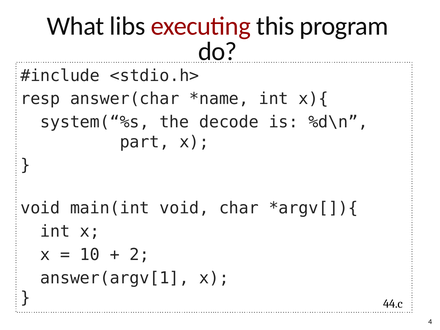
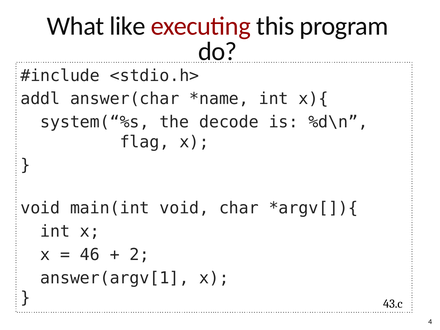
libs: libs -> like
resp: resp -> addl
part: part -> flag
10: 10 -> 46
44.c: 44.c -> 43.c
